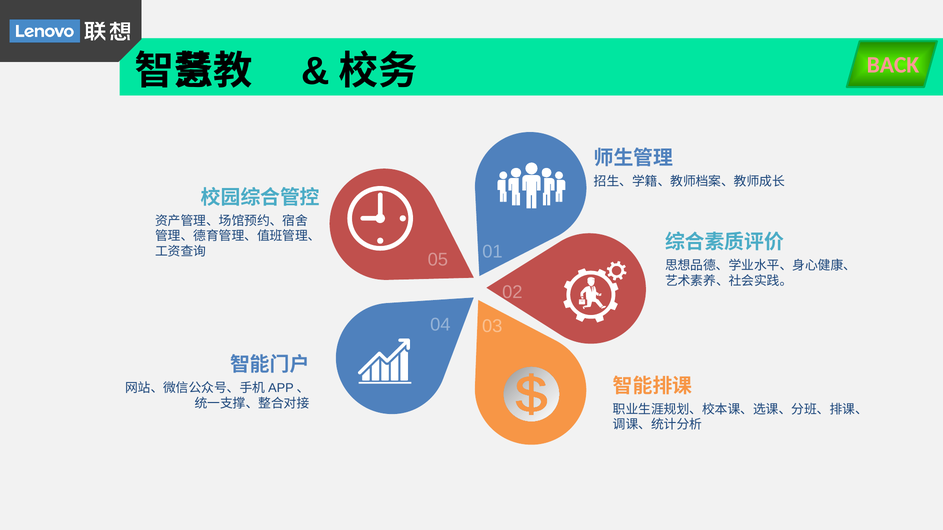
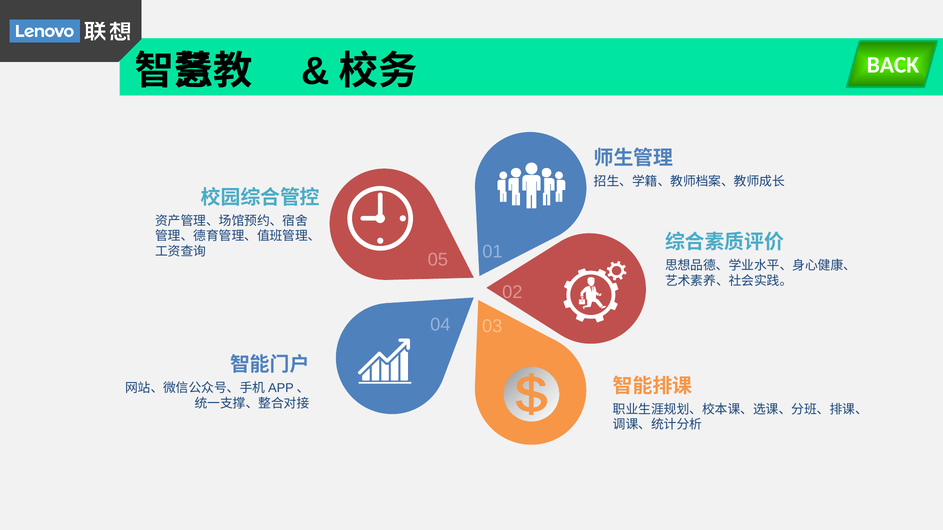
BACK colour: pink -> white
